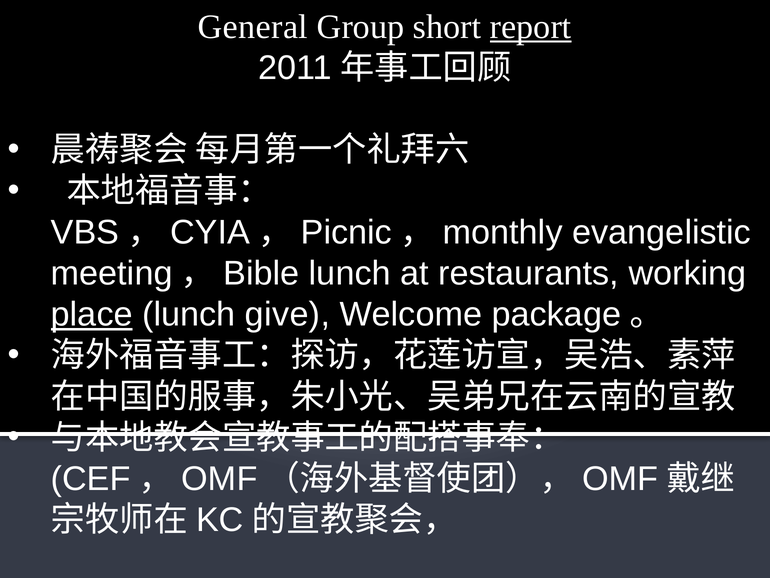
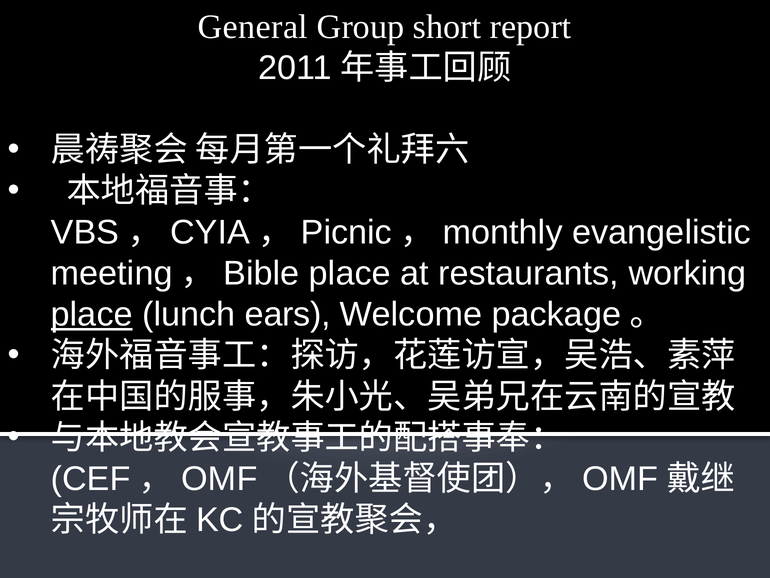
report underline: present -> none
lunch at (350, 273): lunch -> place
give: give -> ears
